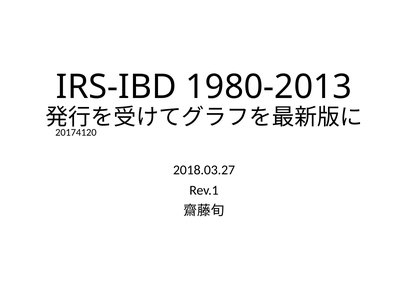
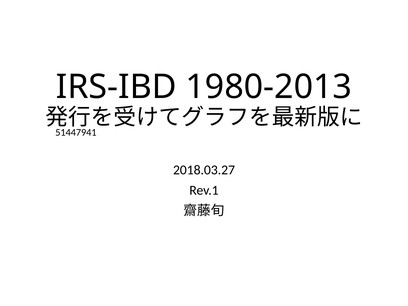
20174120: 20174120 -> 51447941
